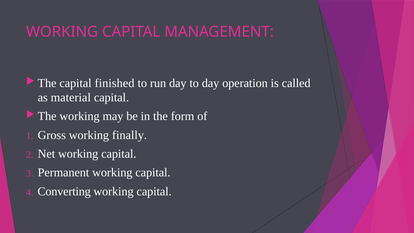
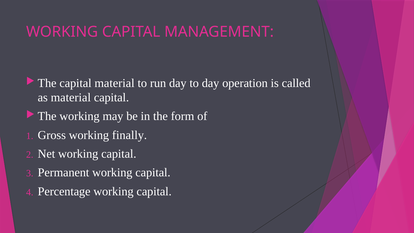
capital finished: finished -> material
Converting: Converting -> Percentage
